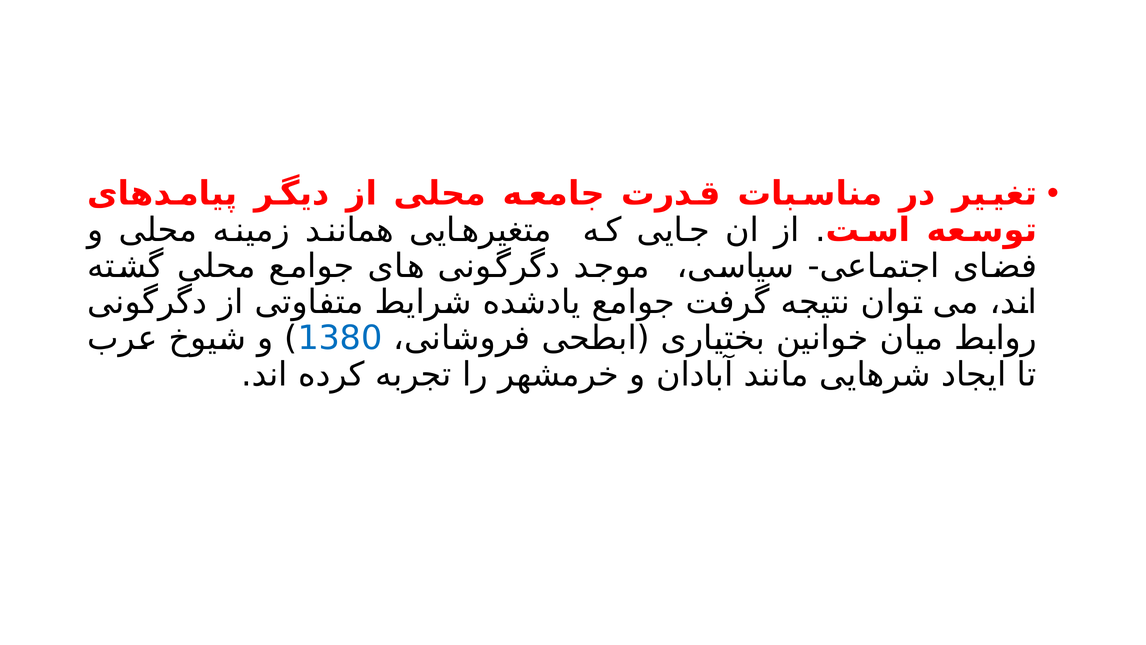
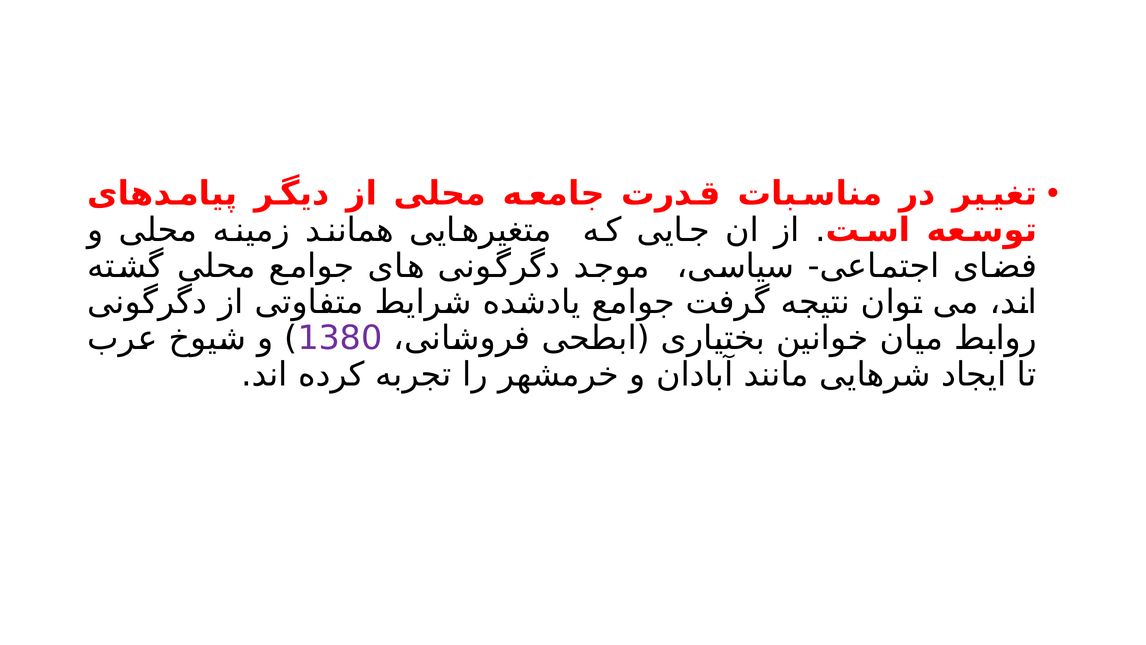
1380 colour: blue -> purple
